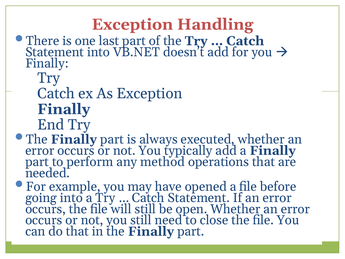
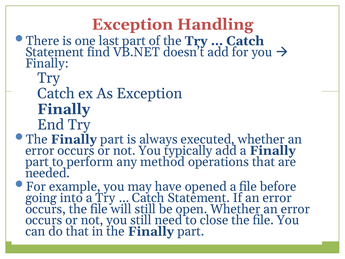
Statement into: into -> find
